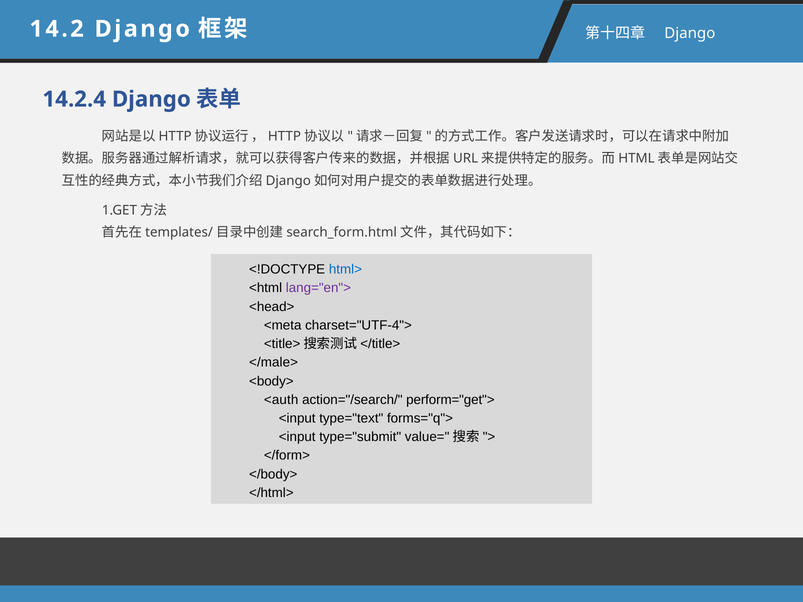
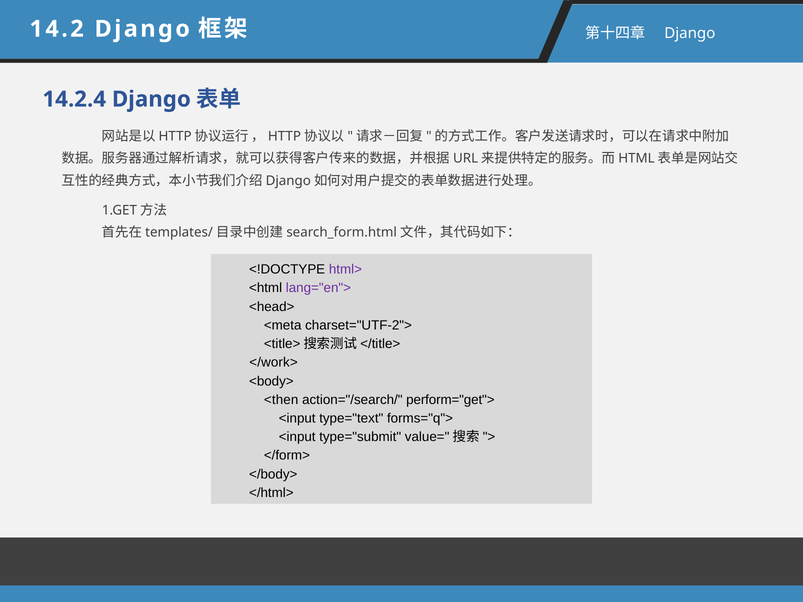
html> colour: blue -> purple
charset="UTF-4">: charset="UTF-4"> -> charset="UTF-2">
</male>: </male> -> </work>
<auth: <auth -> <then
